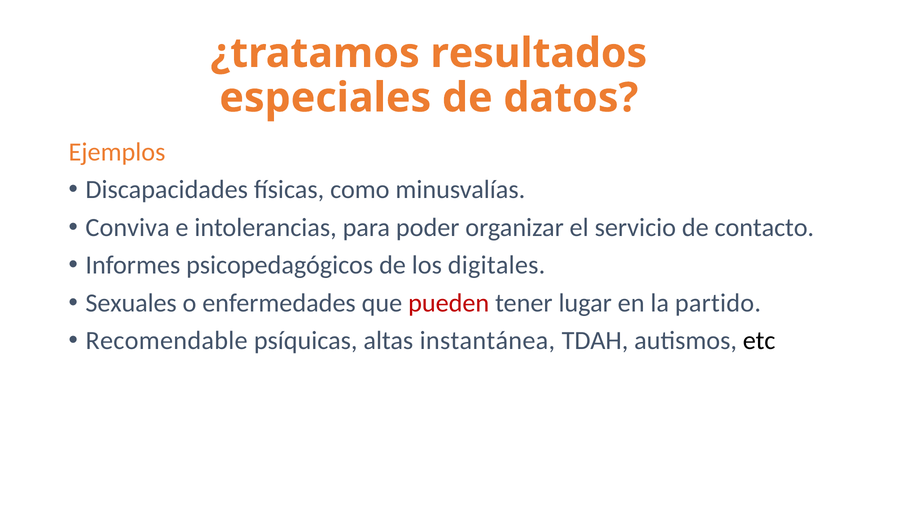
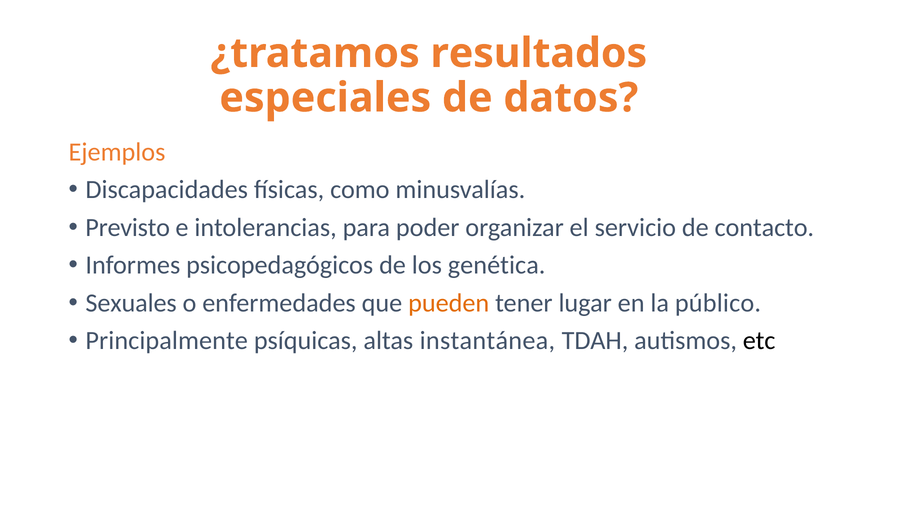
Conviva: Conviva -> Previsto
digitales: digitales -> genética
pueden colour: red -> orange
partido: partido -> público
Recomendable: Recomendable -> Principalmente
